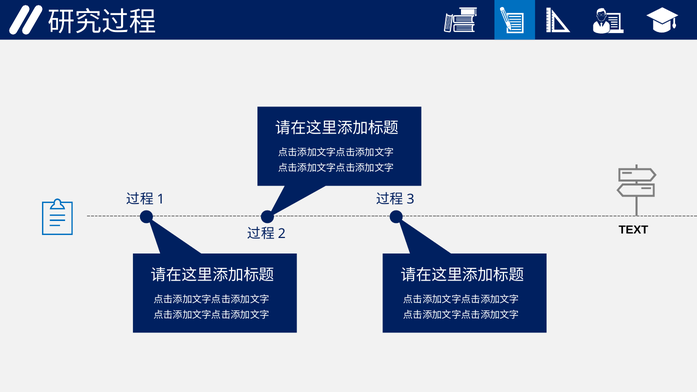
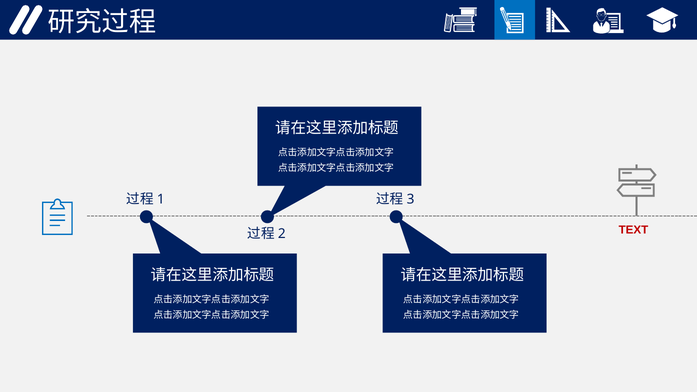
TEXT colour: black -> red
